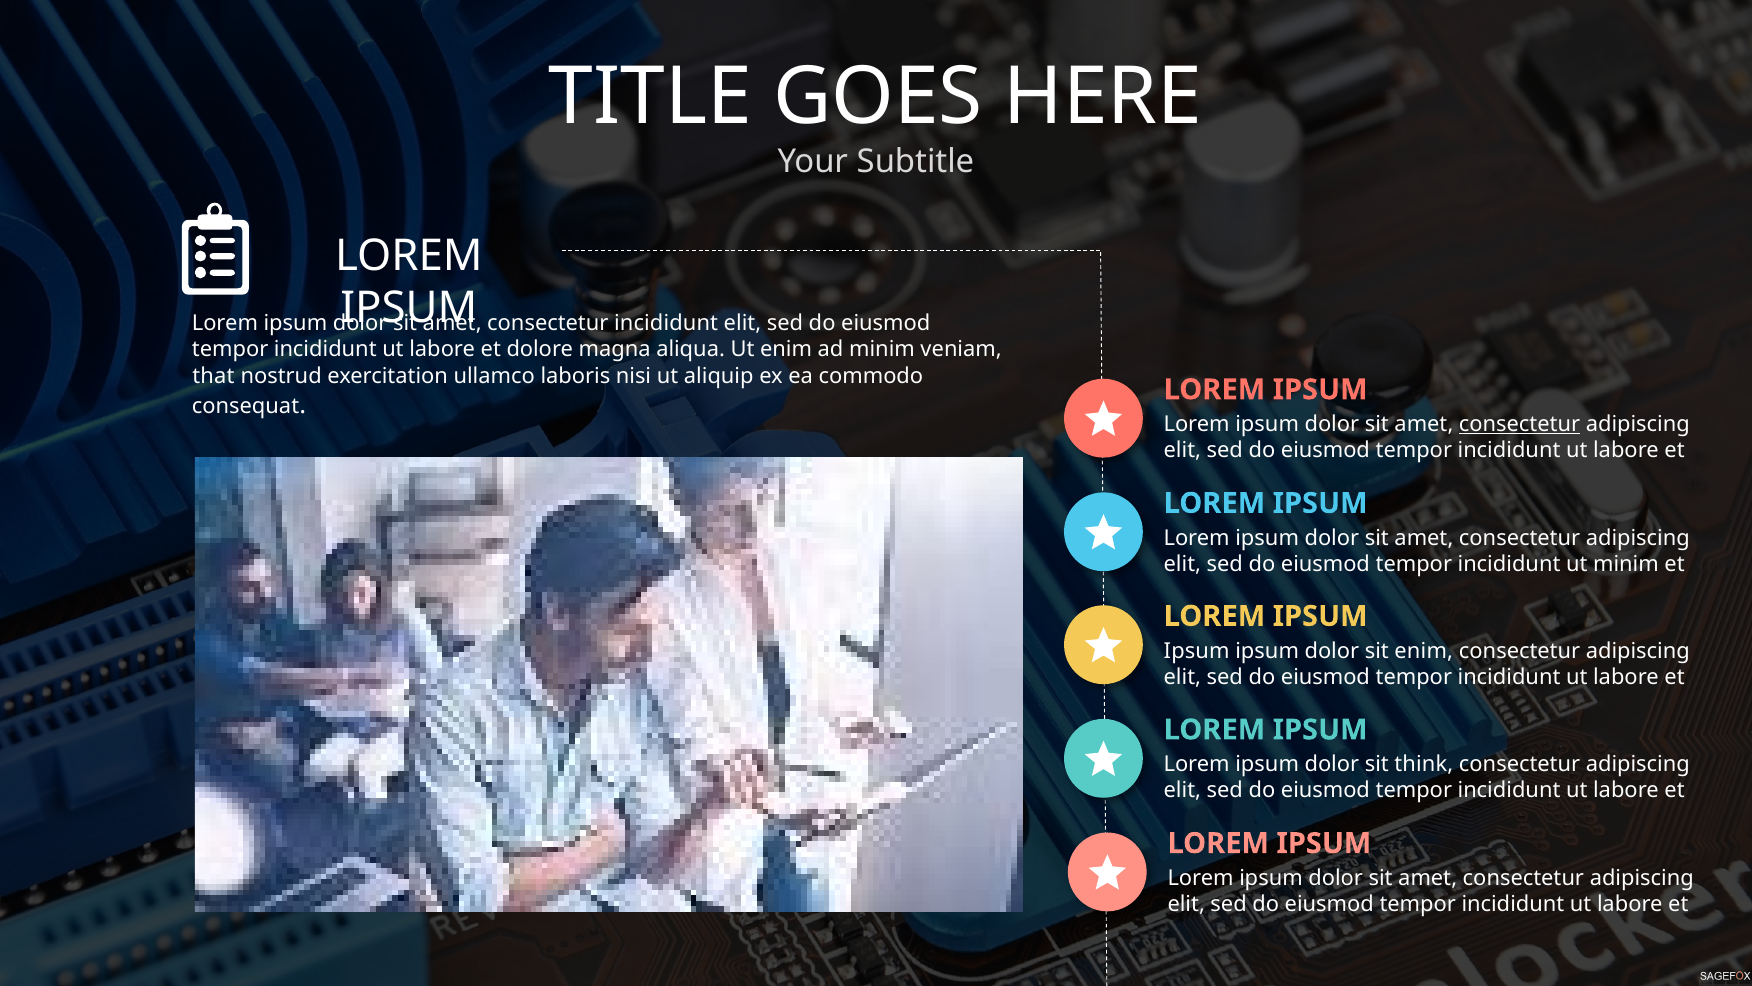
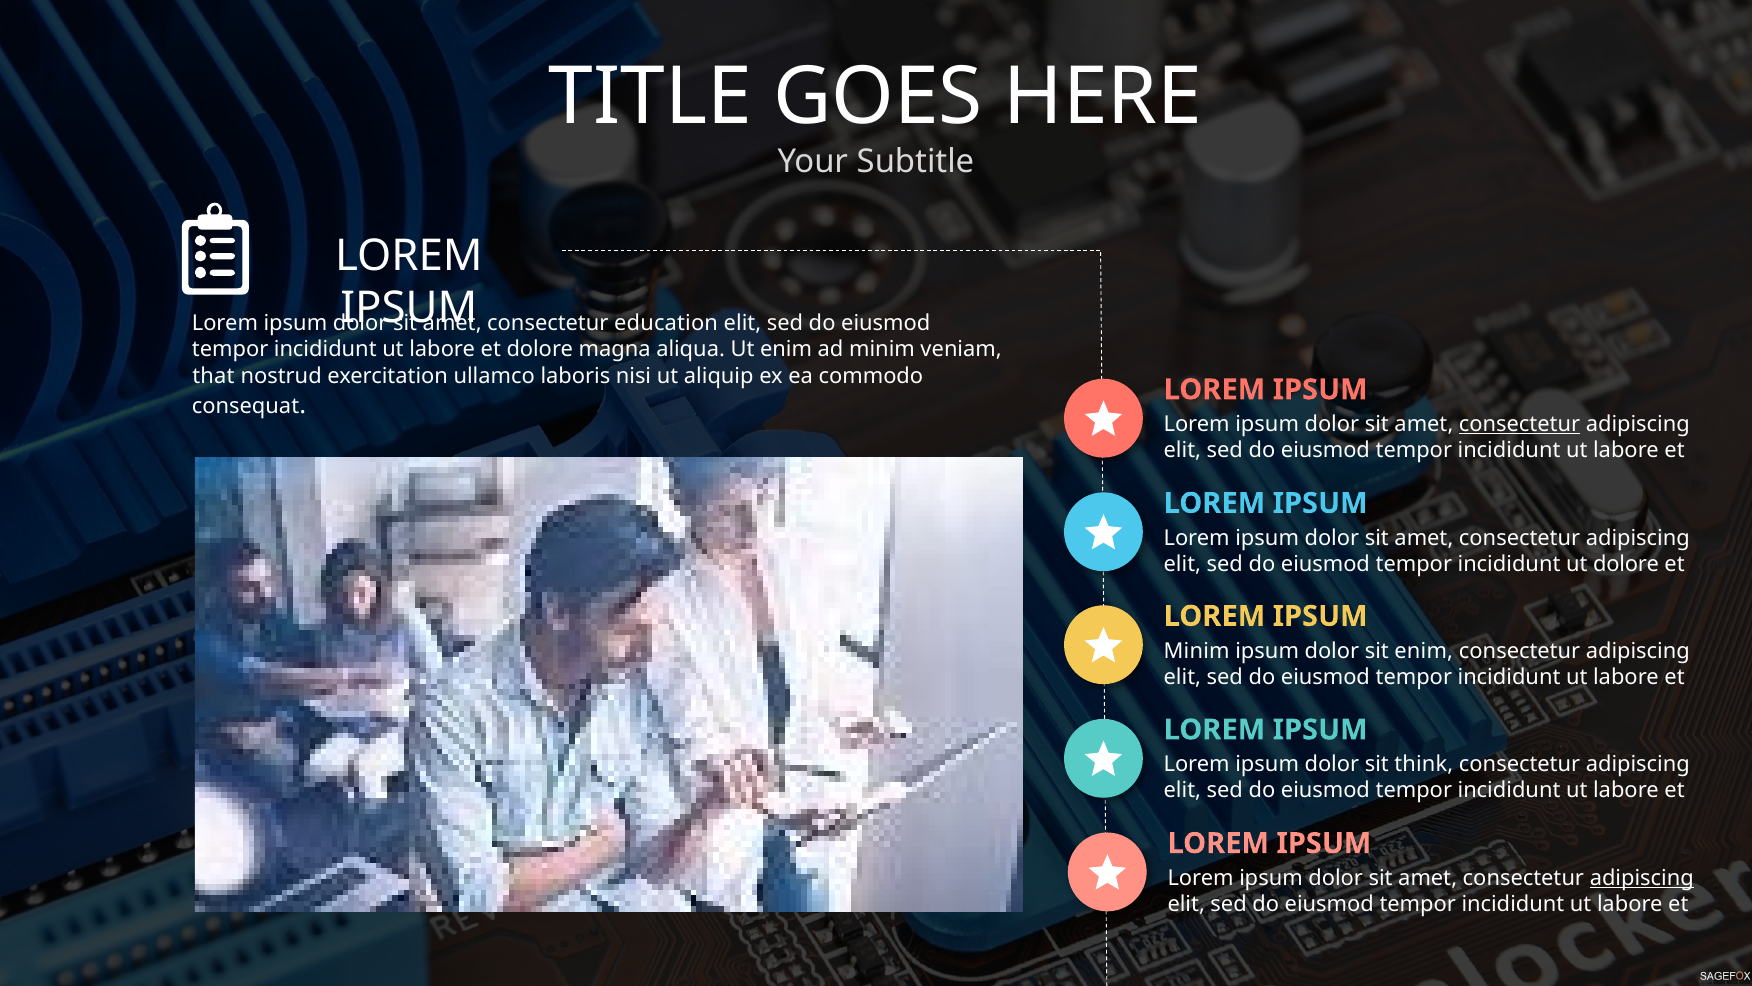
consectetur incididunt: incididunt -> education
ut minim: minim -> dolore
Ipsum at (1197, 650): Ipsum -> Minim
adipiscing at (1642, 878) underline: none -> present
